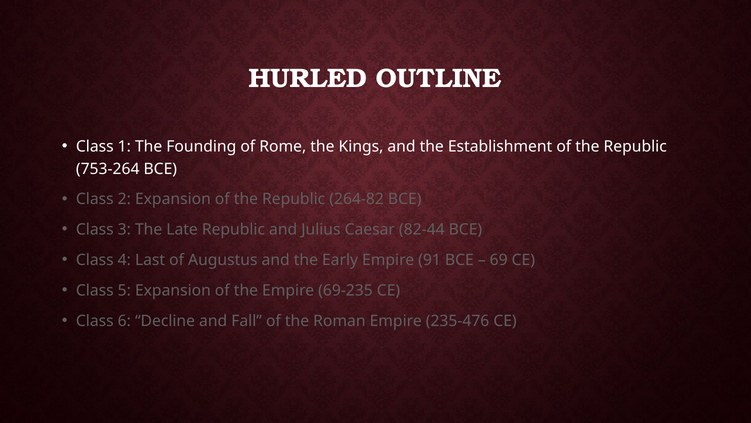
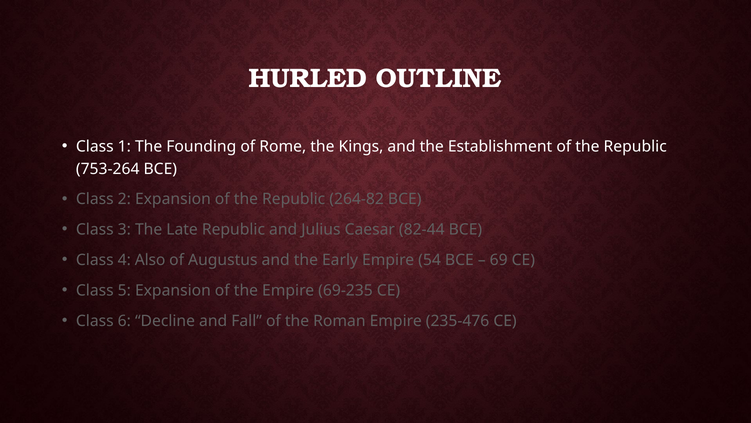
Last: Last -> Also
91: 91 -> 54
